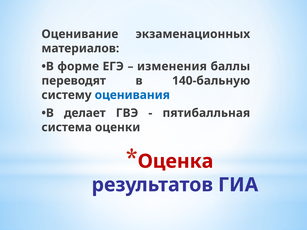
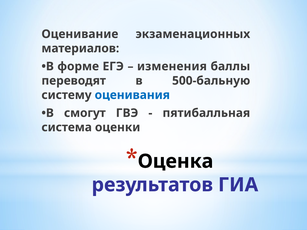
140-бальную: 140-бальную -> 500-бальную
делает: делает -> смогут
Оценка colour: red -> black
